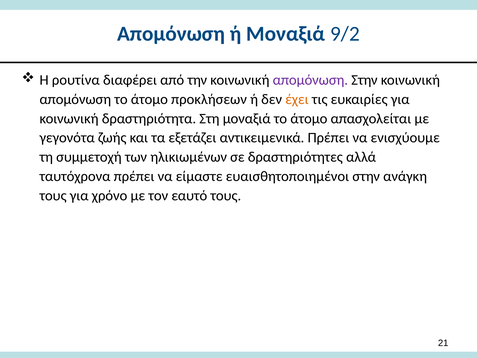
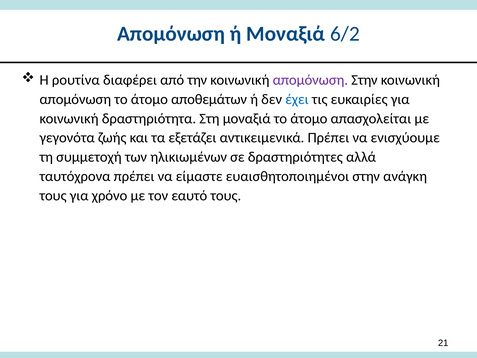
9/2: 9/2 -> 6/2
προκλήσεων: προκλήσεων -> αποθεμάτων
έχει colour: orange -> blue
